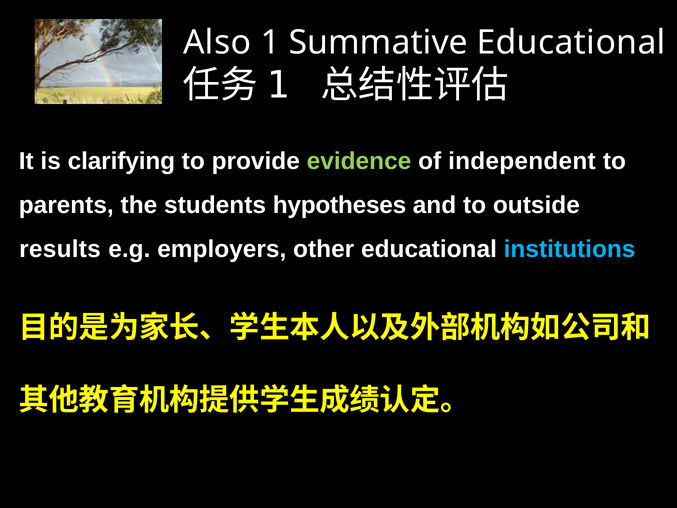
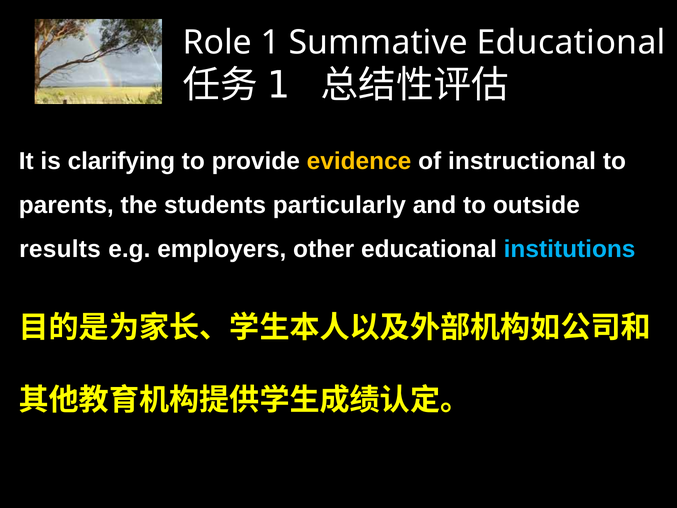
Also: Also -> Role
evidence colour: light green -> yellow
independent: independent -> instructional
hypotheses: hypotheses -> particularly
